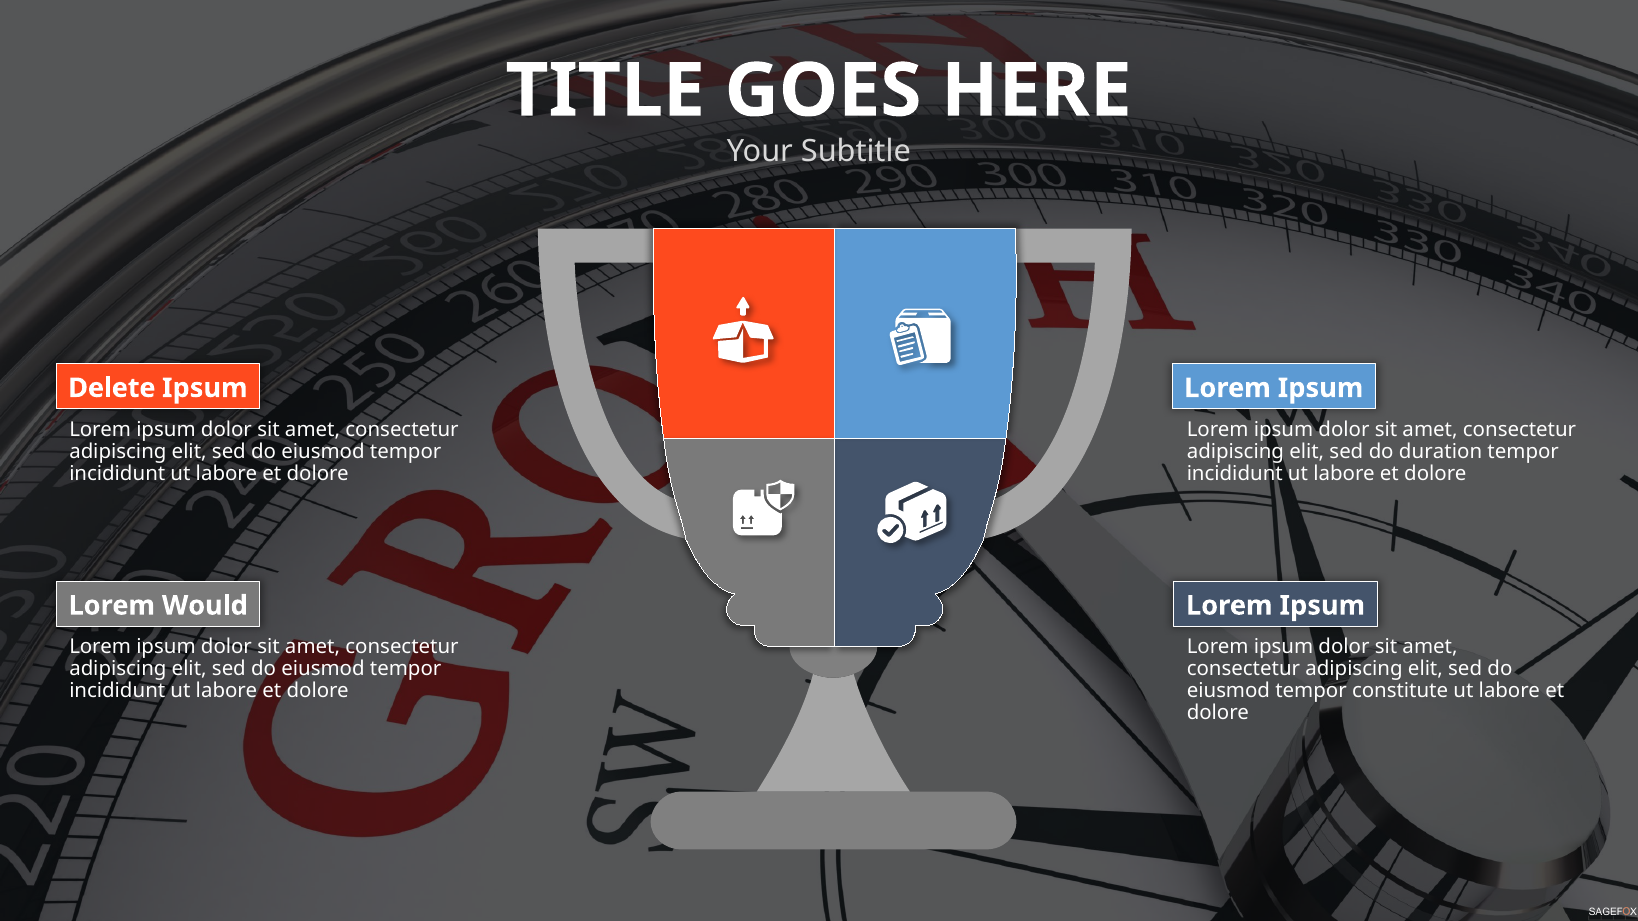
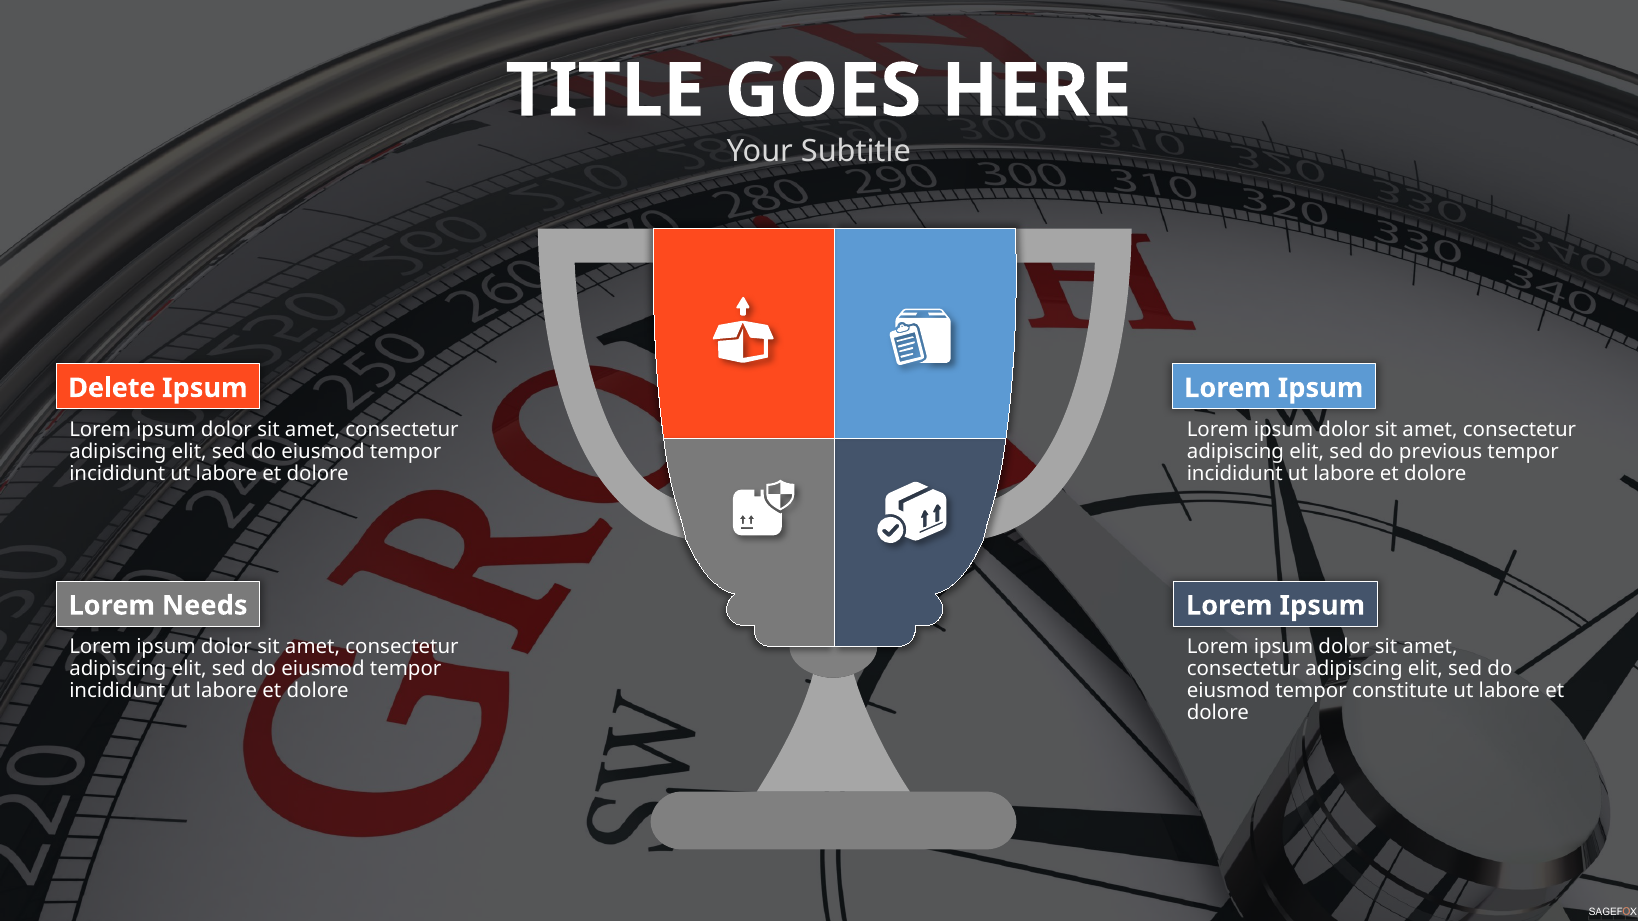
duration: duration -> previous
Would: Would -> Needs
